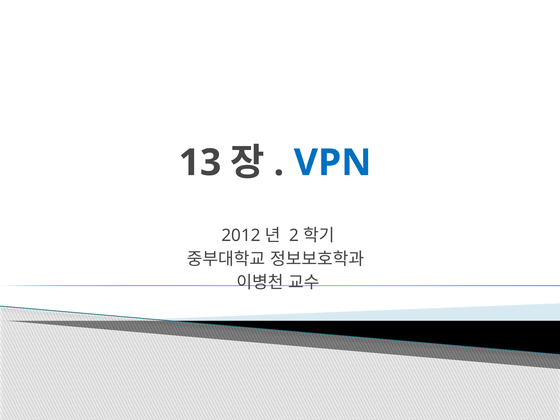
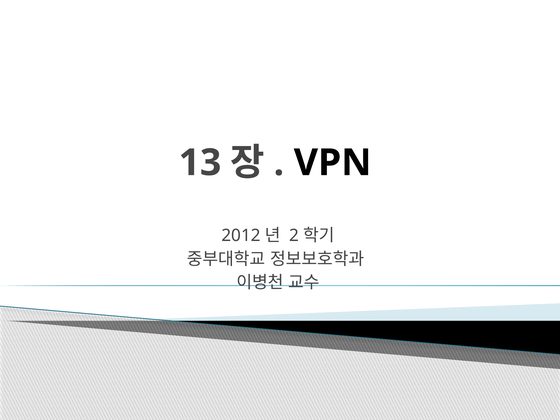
VPN colour: blue -> black
